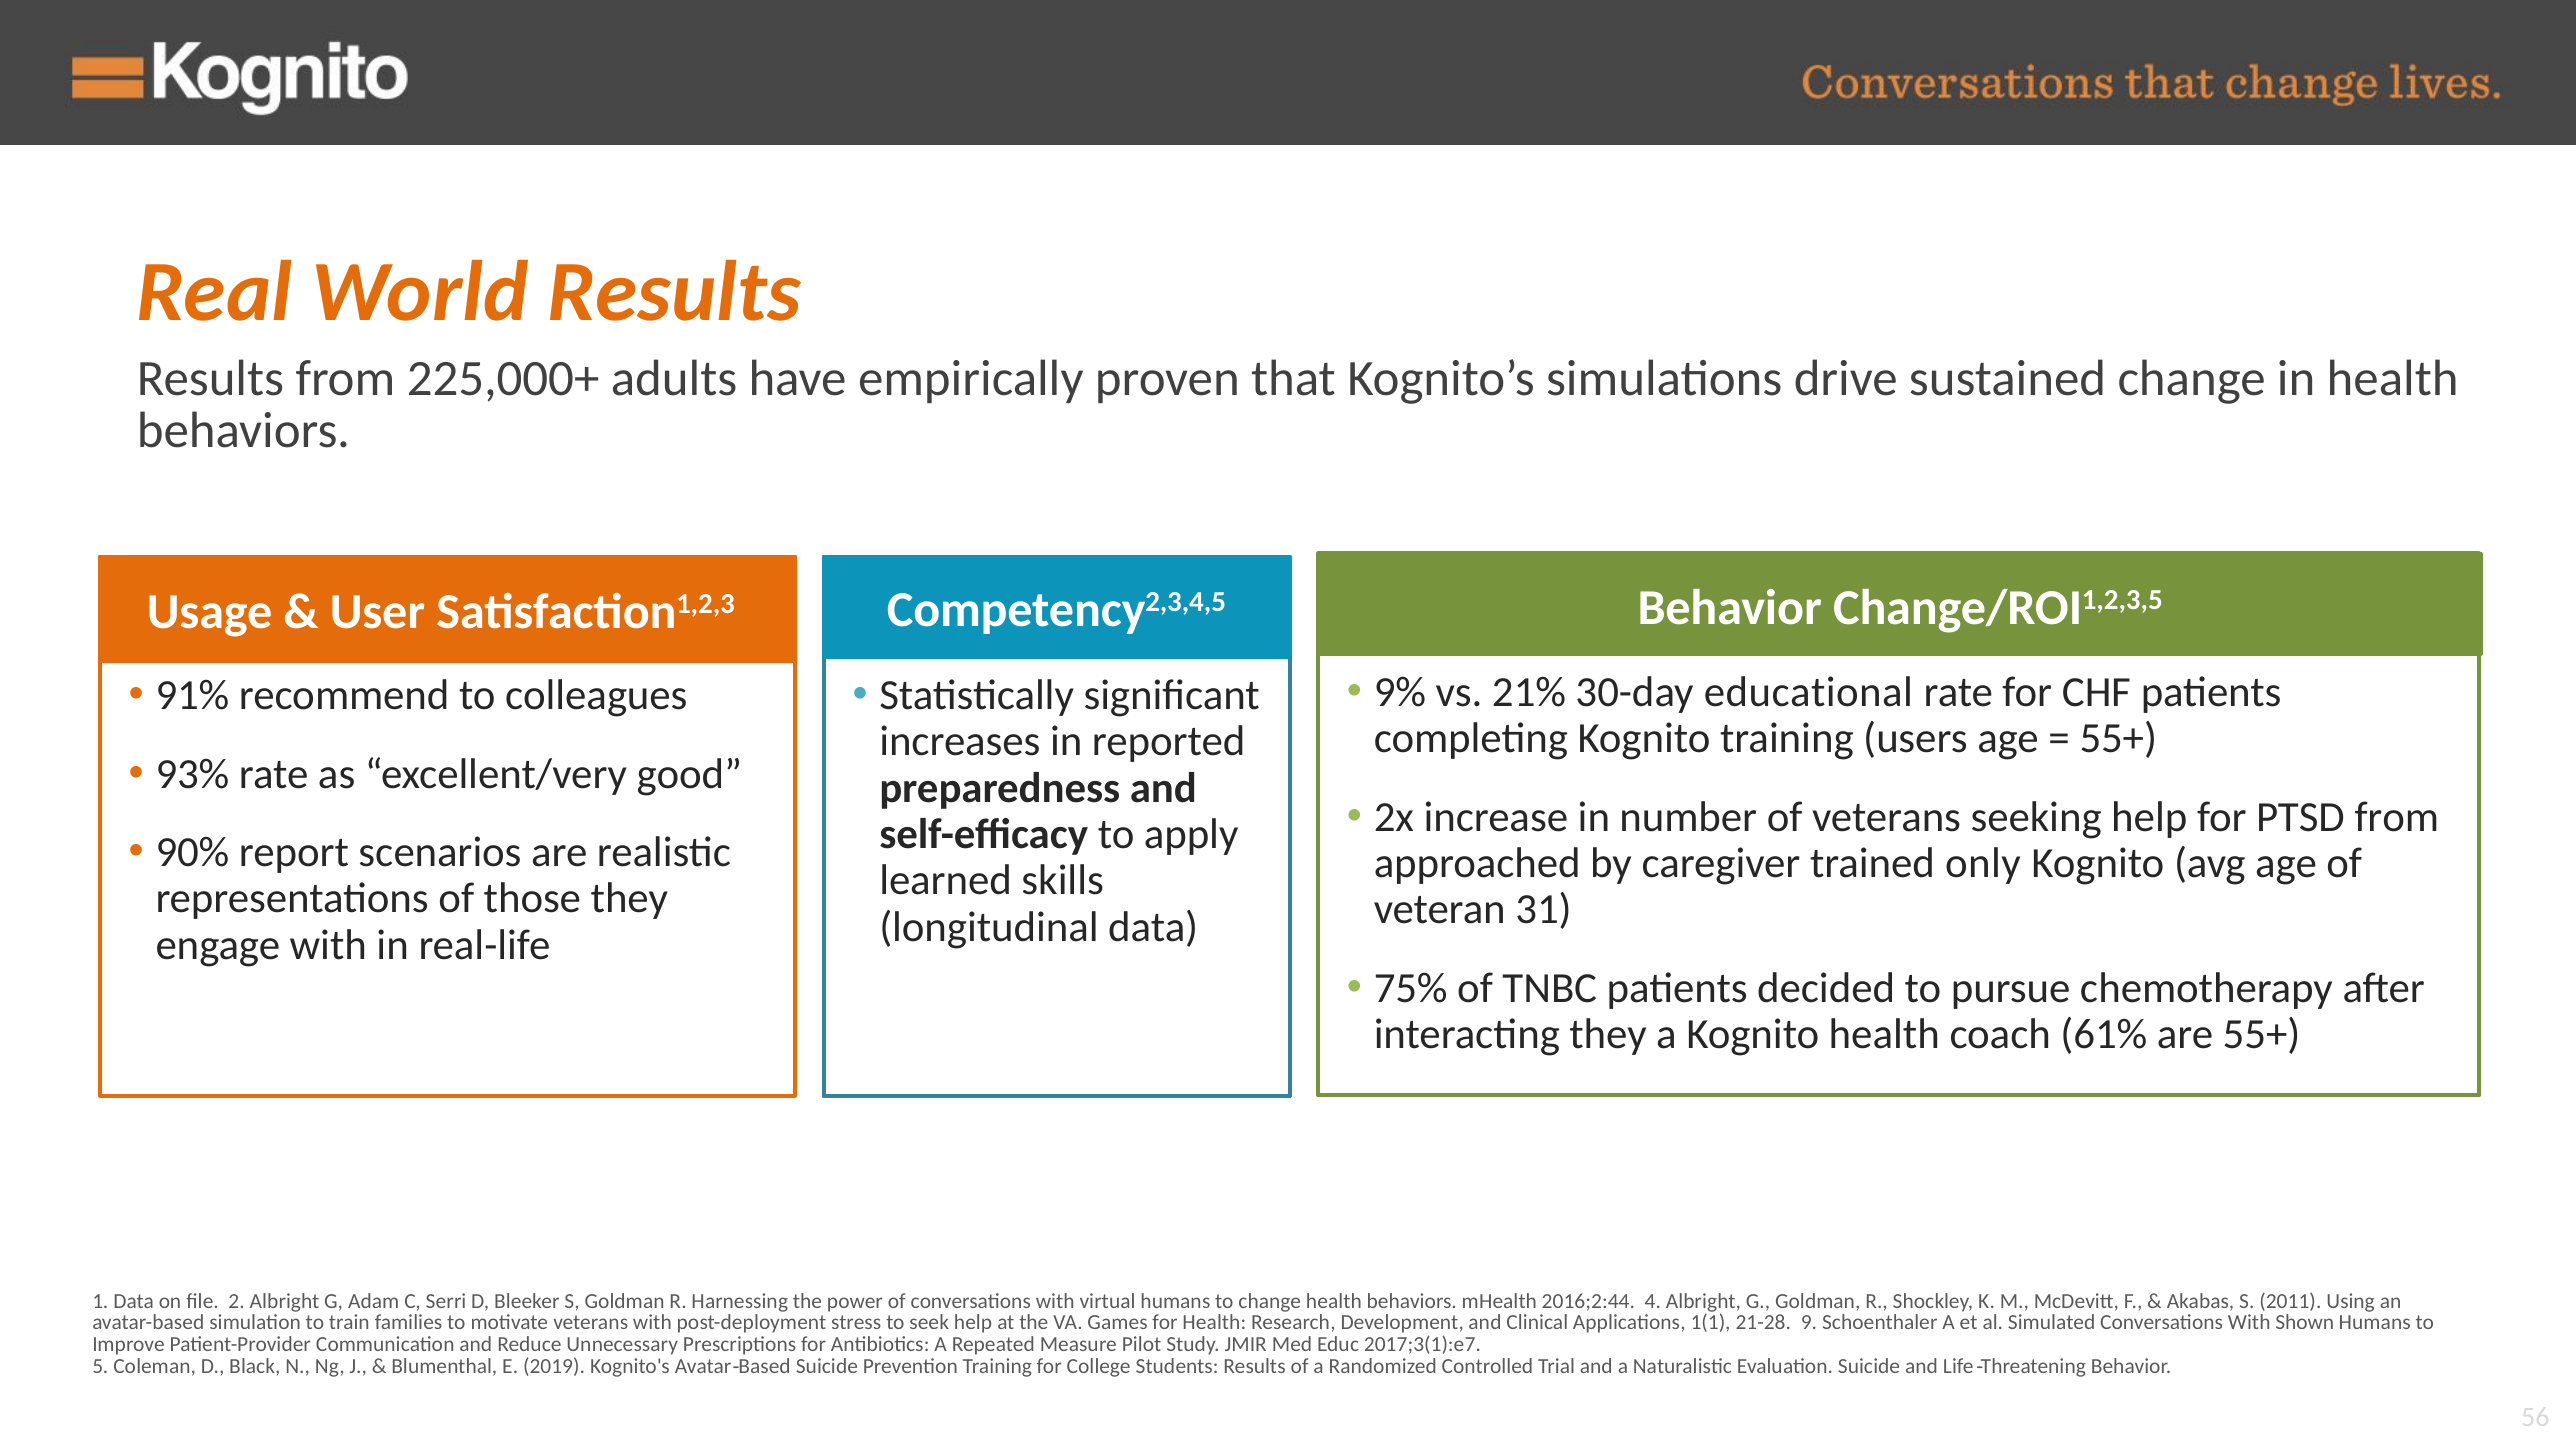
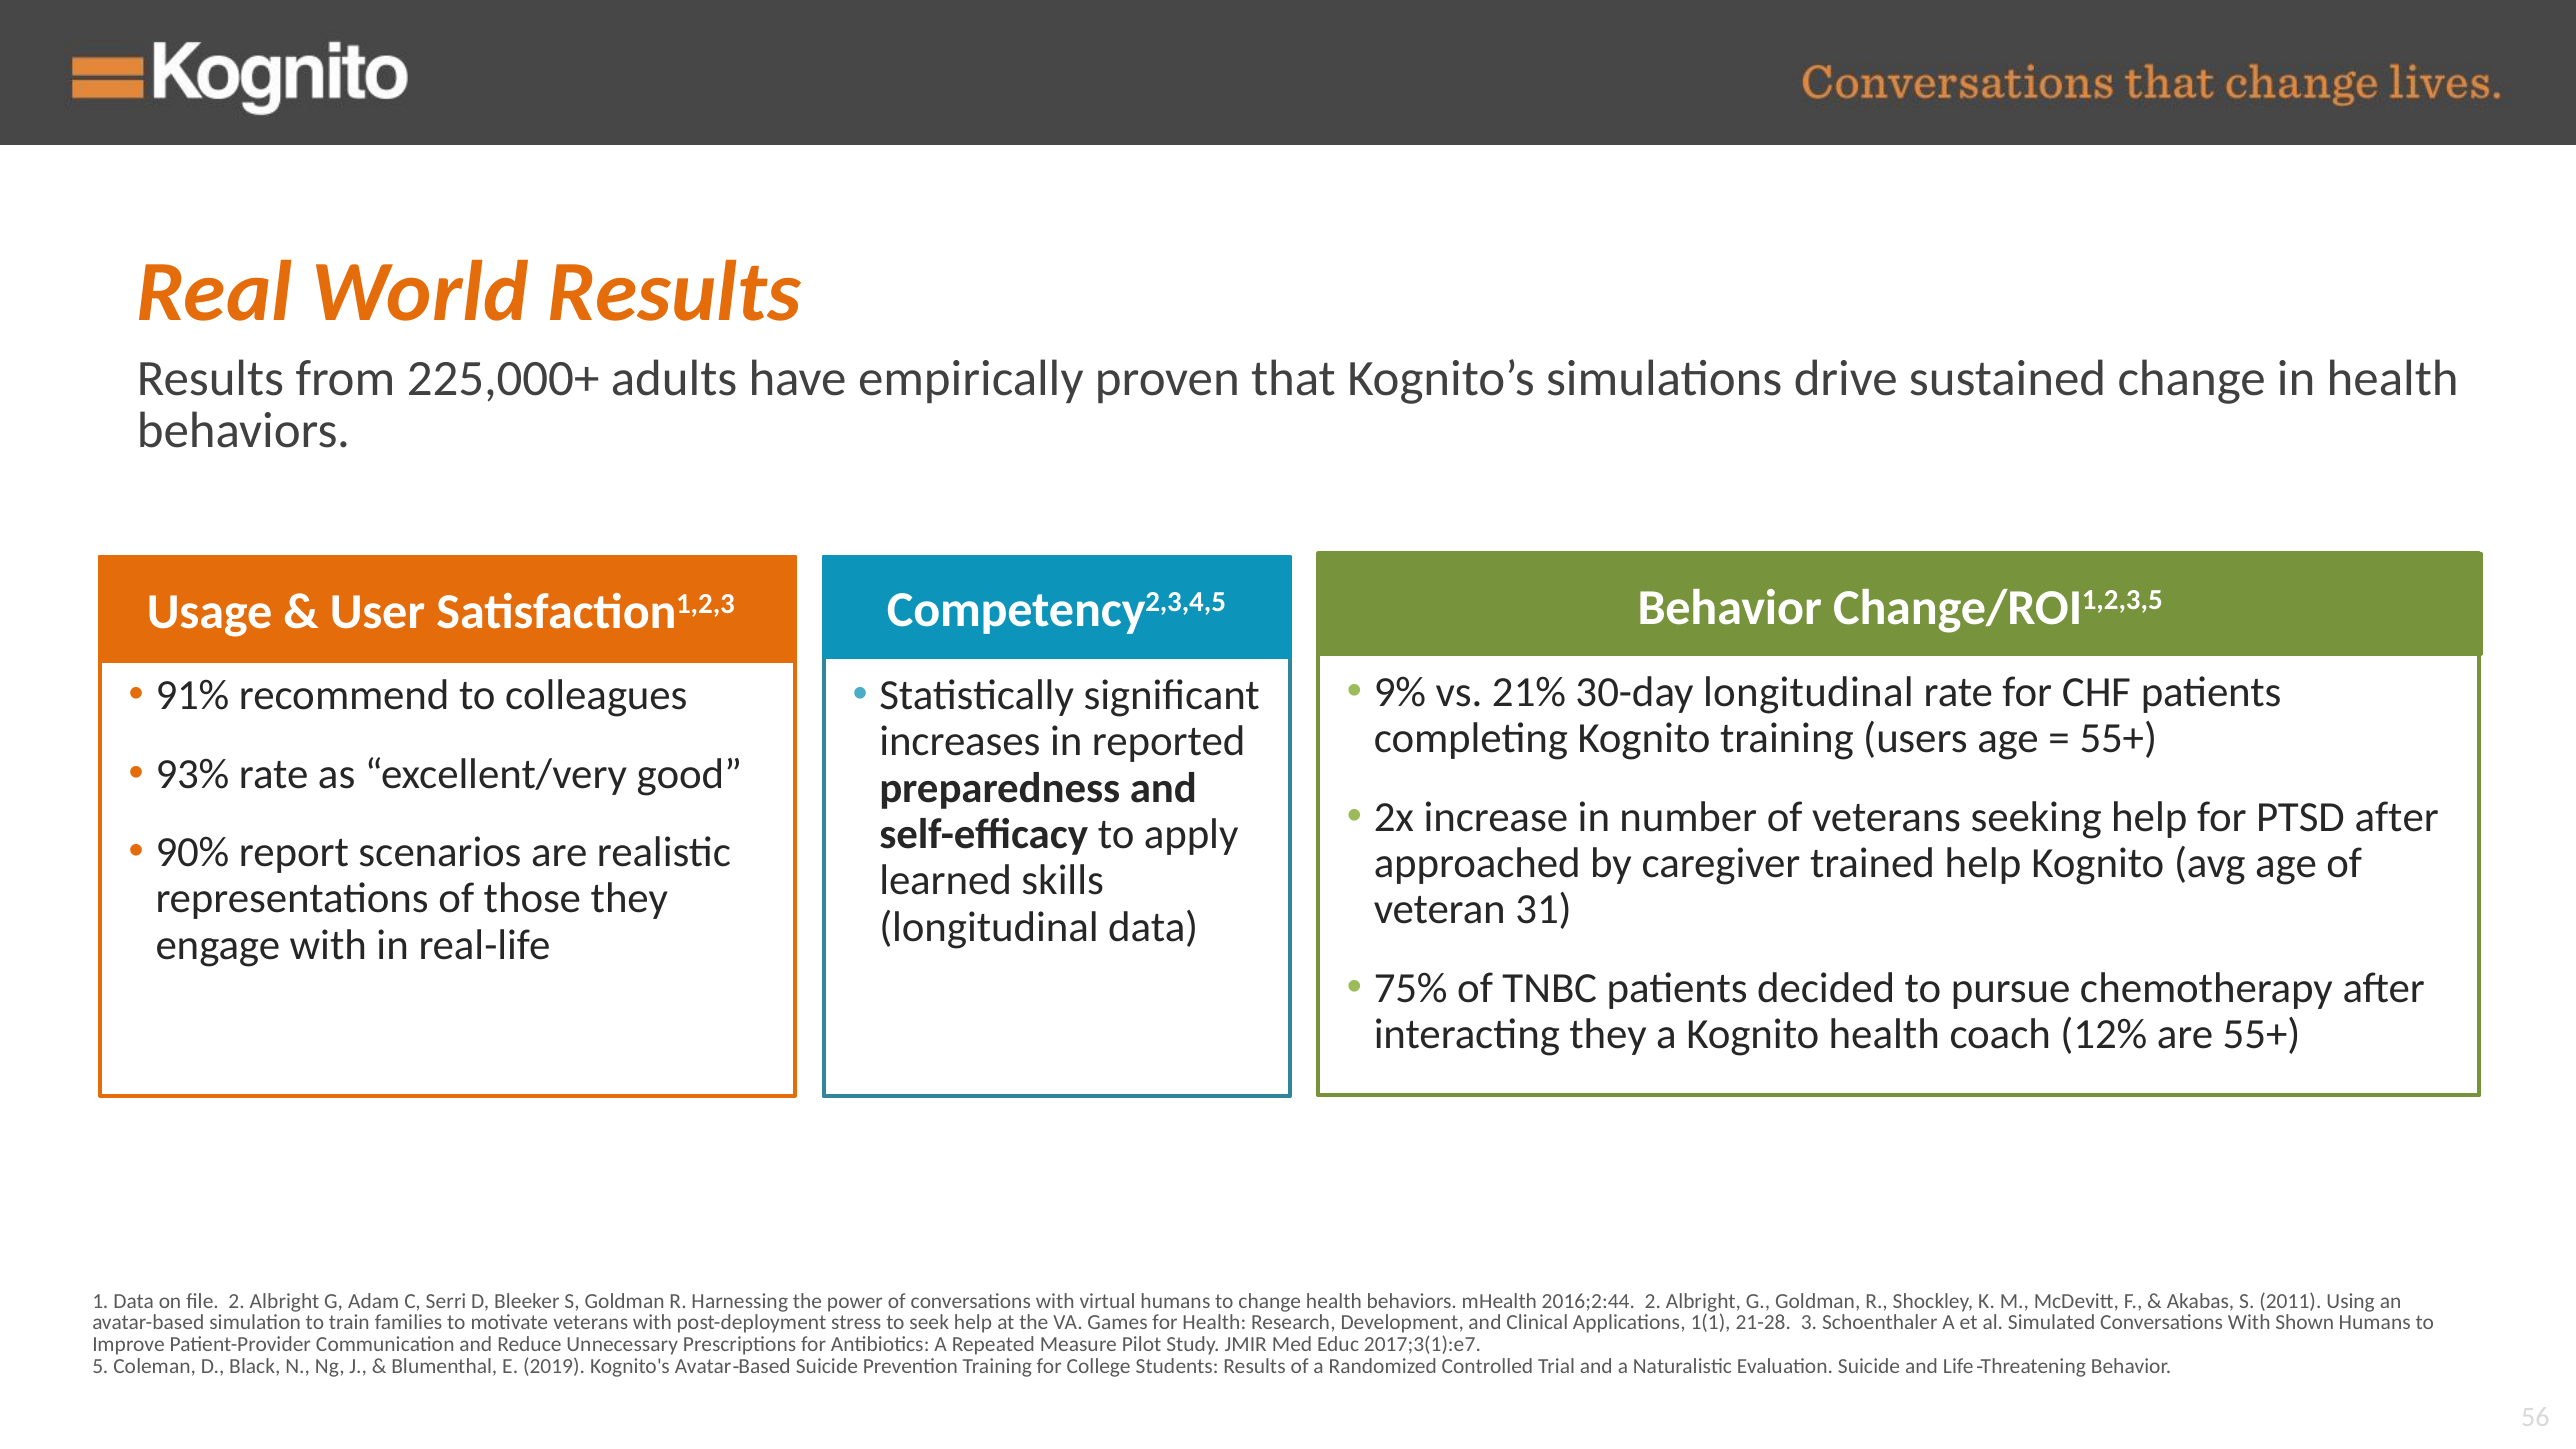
30-day educational: educational -> longitudinal
PTSD from: from -> after
trained only: only -> help
61%: 61% -> 12%
2016;2:44 4: 4 -> 2
9: 9 -> 3
